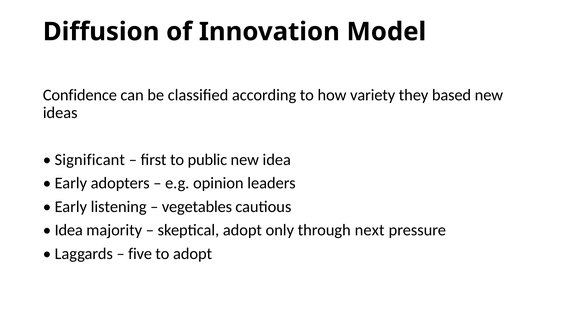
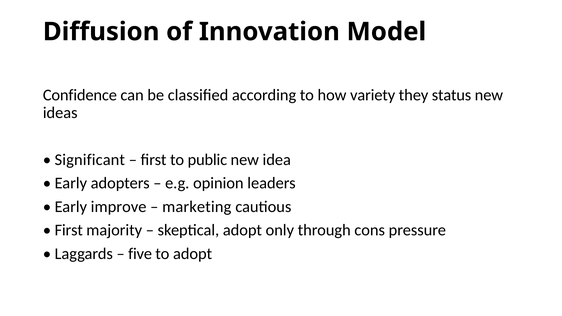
based: based -> status
listening: listening -> improve
vegetables: vegetables -> marketing
Idea at (69, 230): Idea -> First
next: next -> cons
